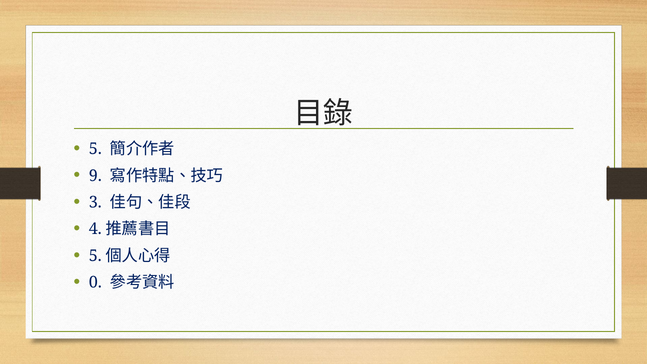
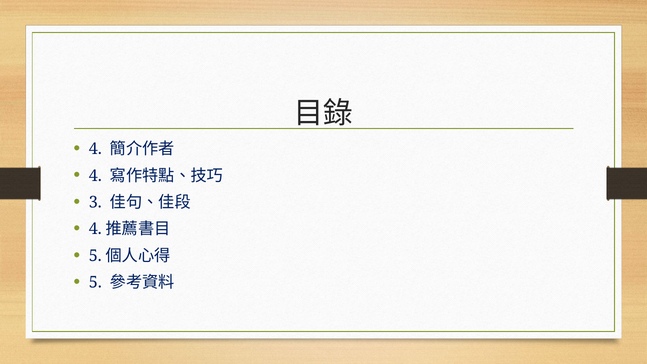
5 at (95, 149): 5 -> 4
9 at (95, 176): 9 -> 4
0 at (95, 282): 0 -> 5
